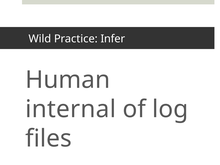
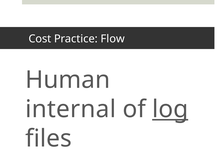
Wild: Wild -> Cost
Infer: Infer -> Flow
log underline: none -> present
